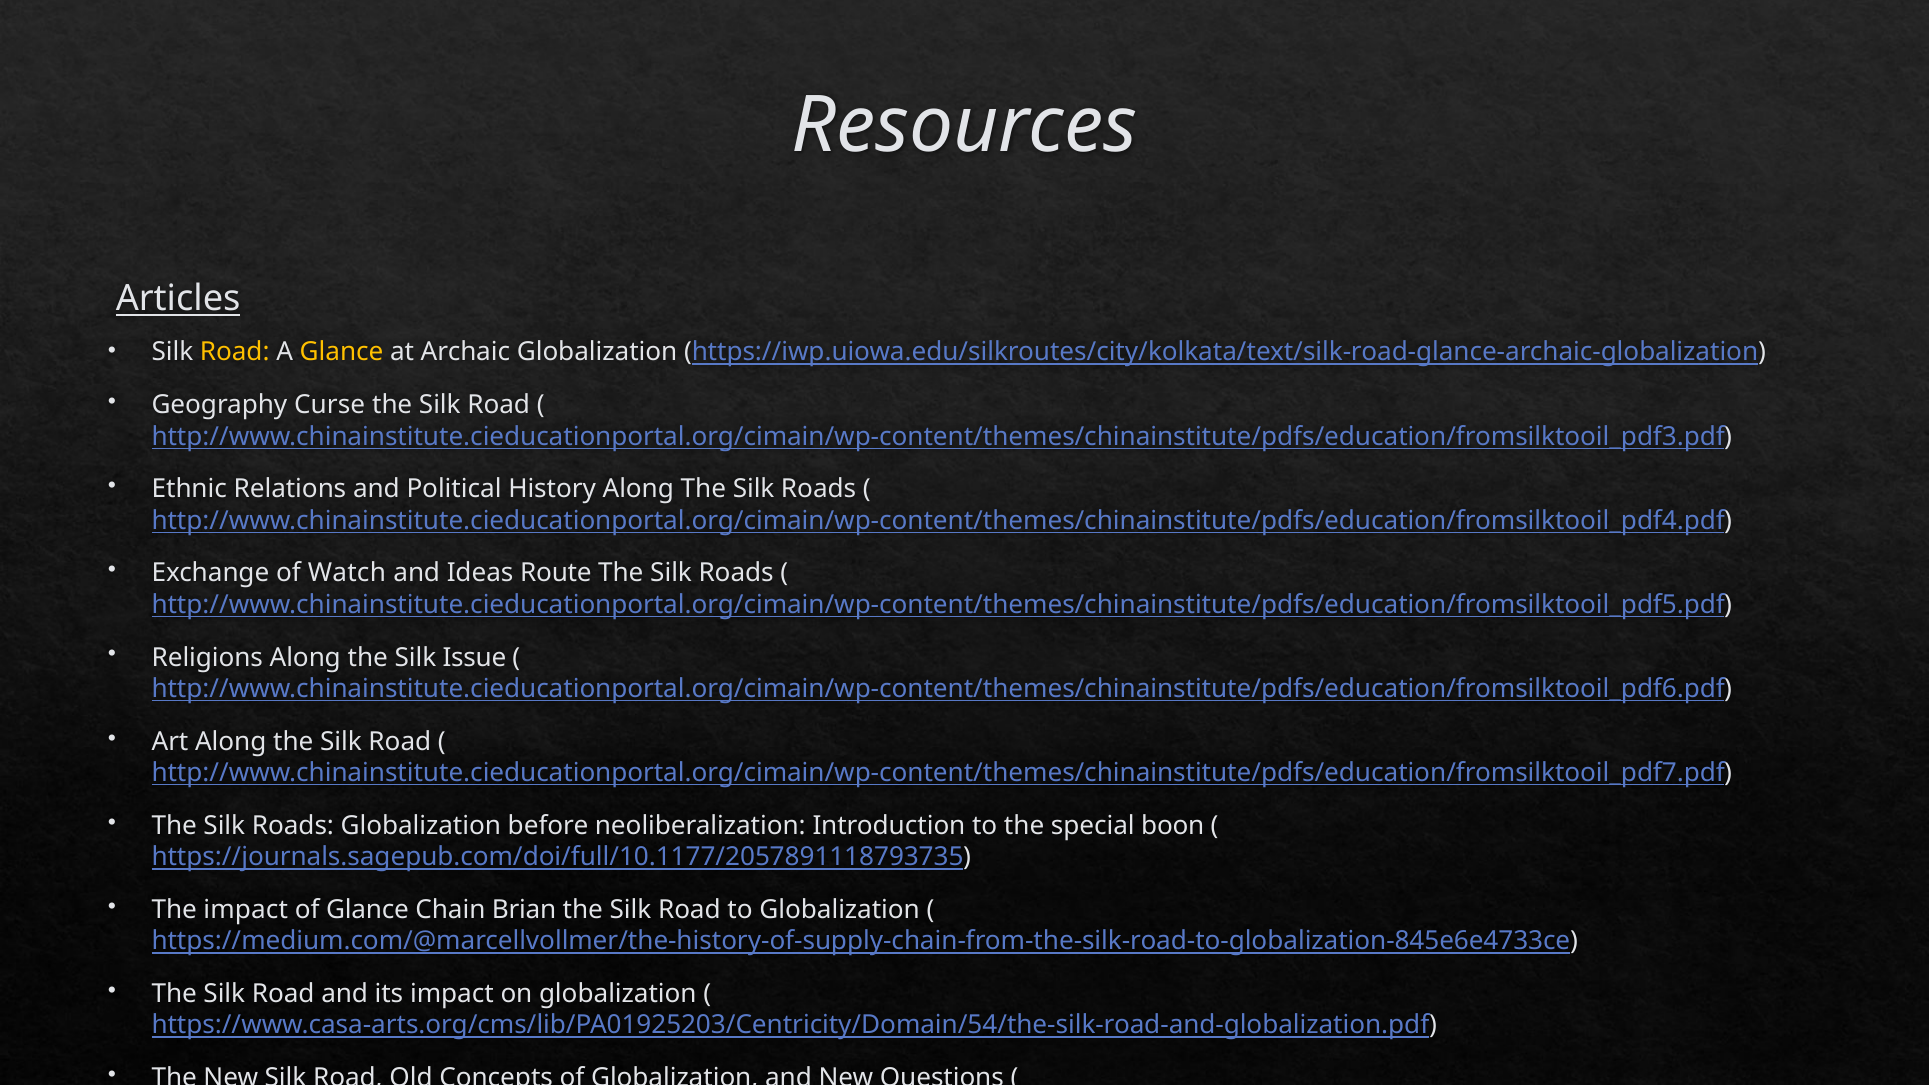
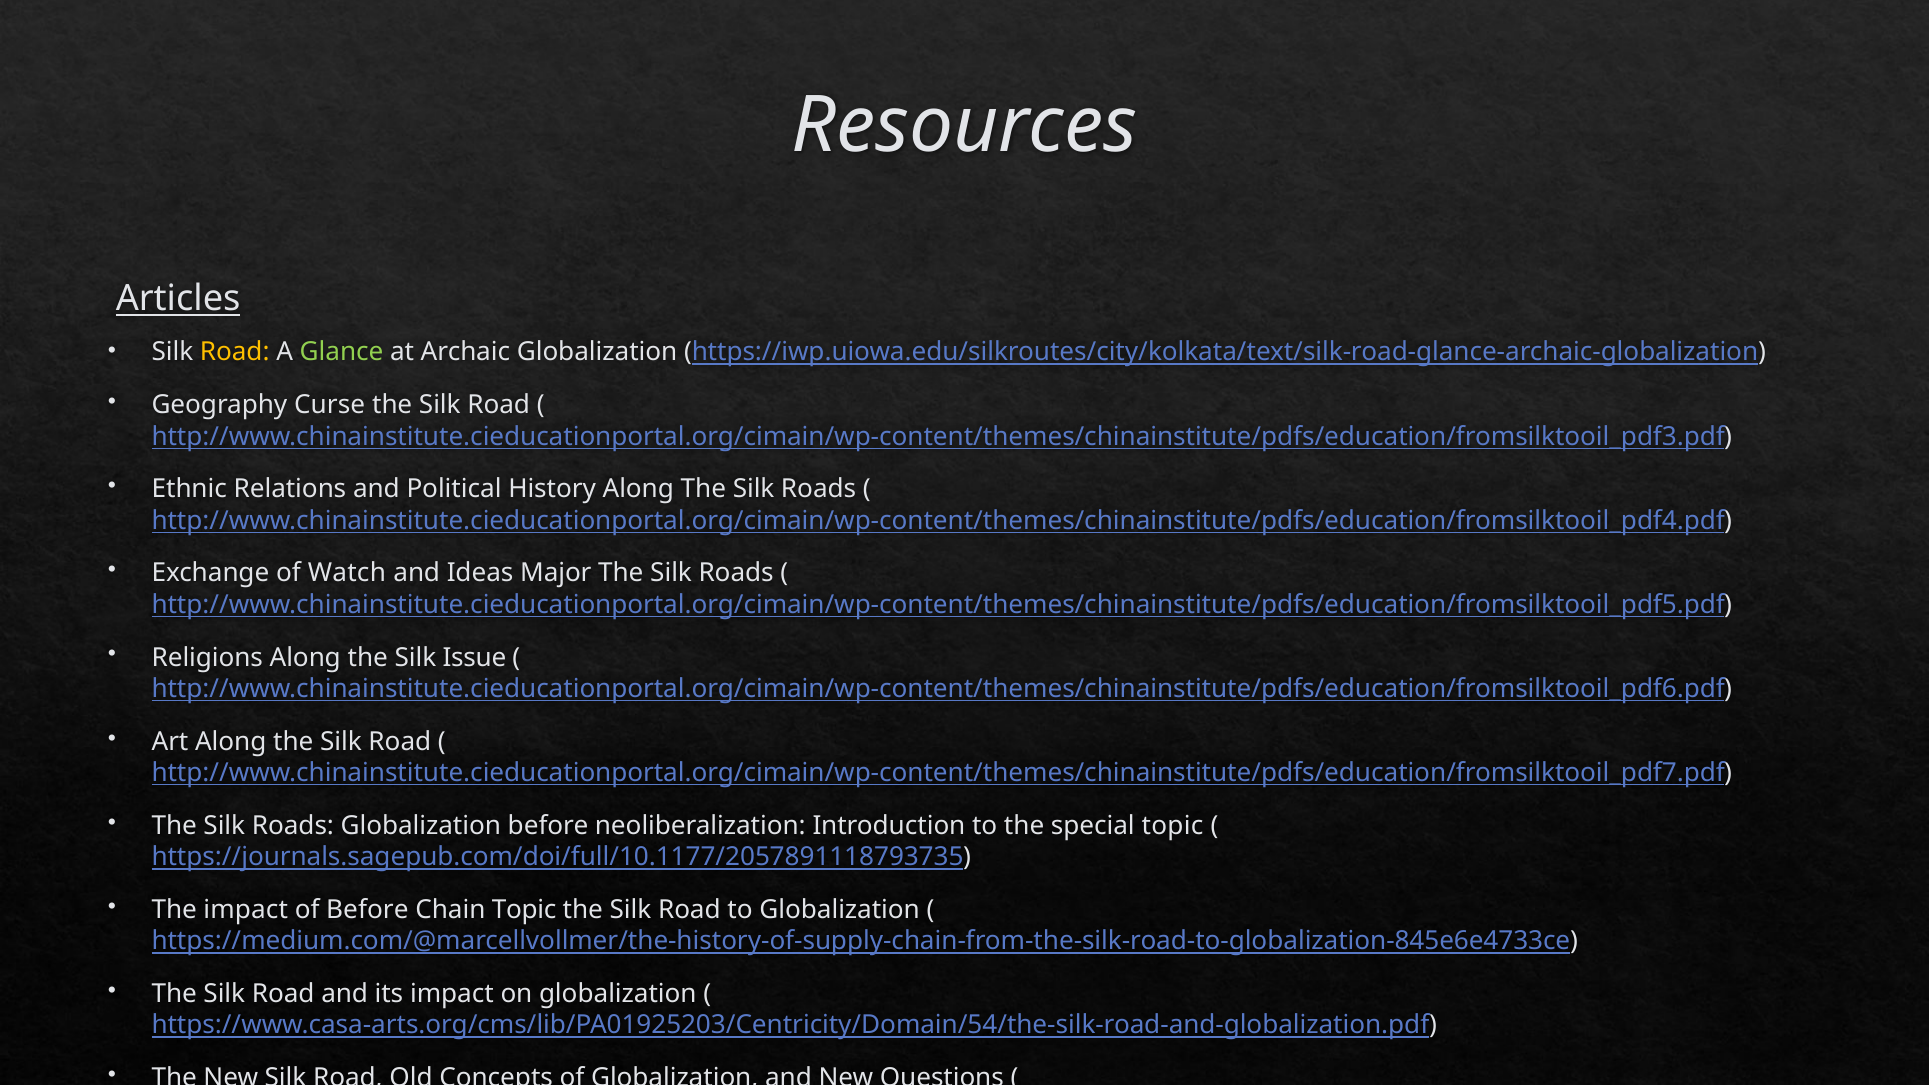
Glance at (342, 352) colour: yellow -> light green
Route: Route -> Major
special boon: boon -> topic
of Glance: Glance -> Before
Chain Brian: Brian -> Topic
